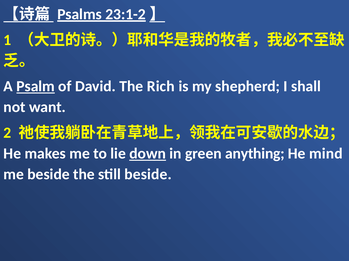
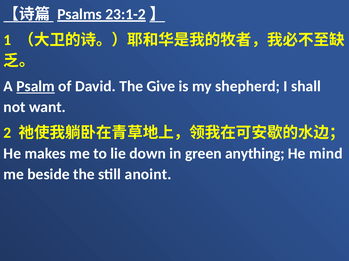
Rich: Rich -> Give
down underline: present -> none
still beside: beside -> anoint
